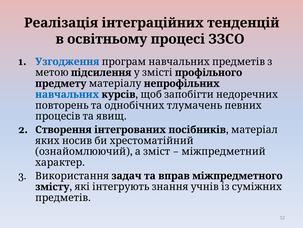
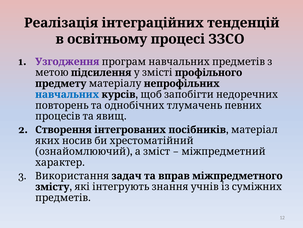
Узгодження colour: blue -> purple
